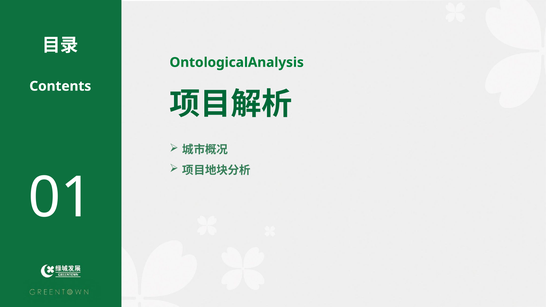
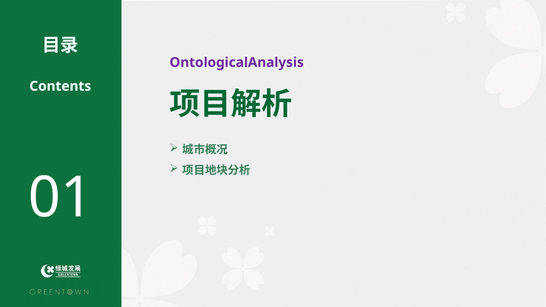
OntologicalAnalysis colour: green -> purple
